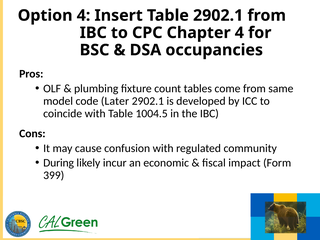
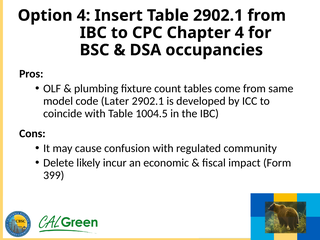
During: During -> Delete
